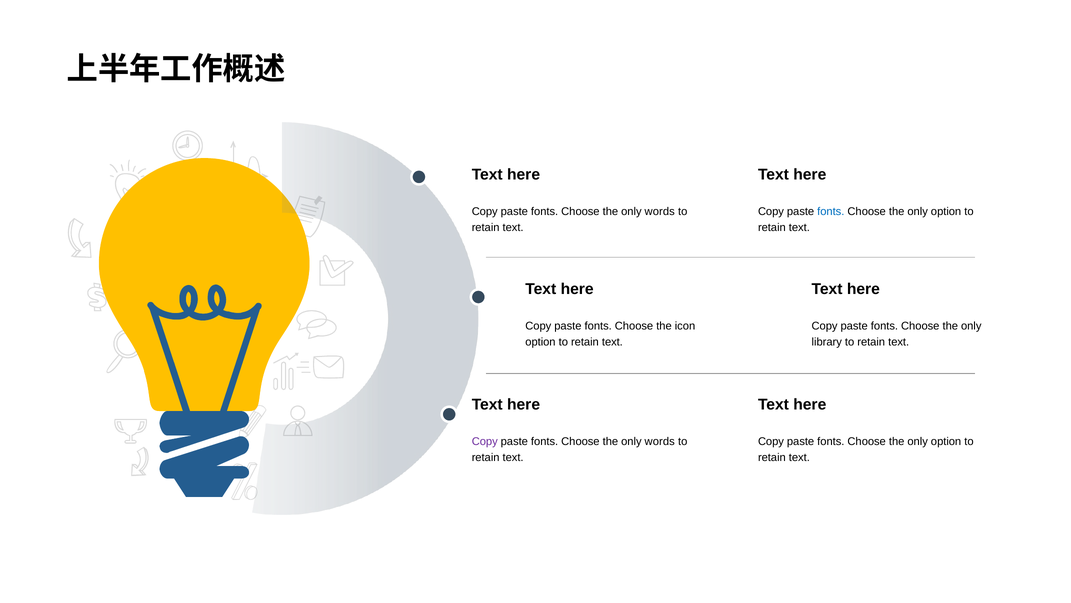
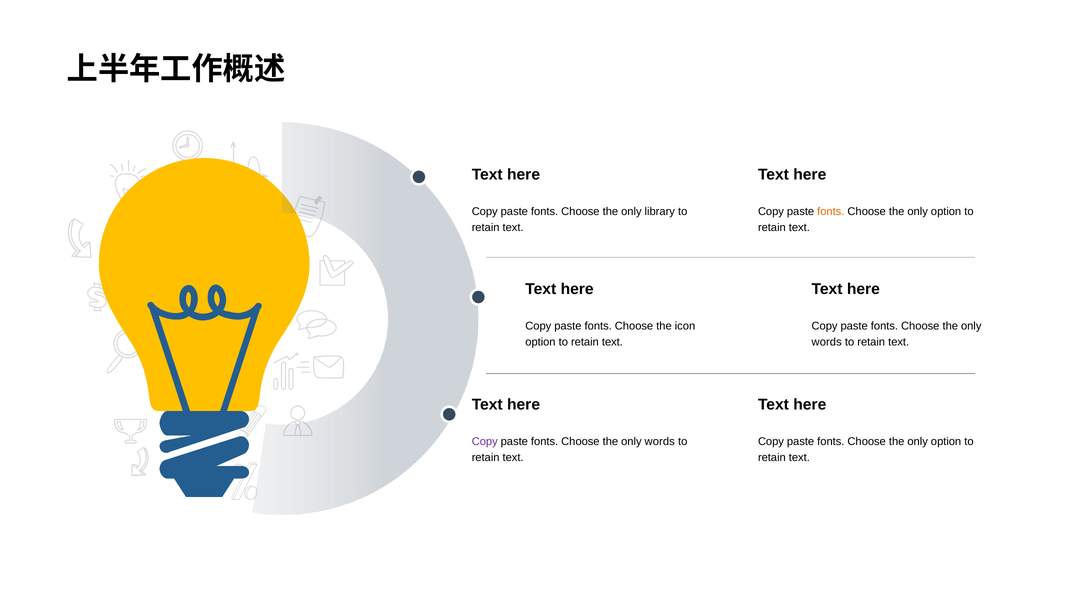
words at (660, 211): words -> library
fonts at (831, 211) colour: blue -> orange
library at (827, 342): library -> words
